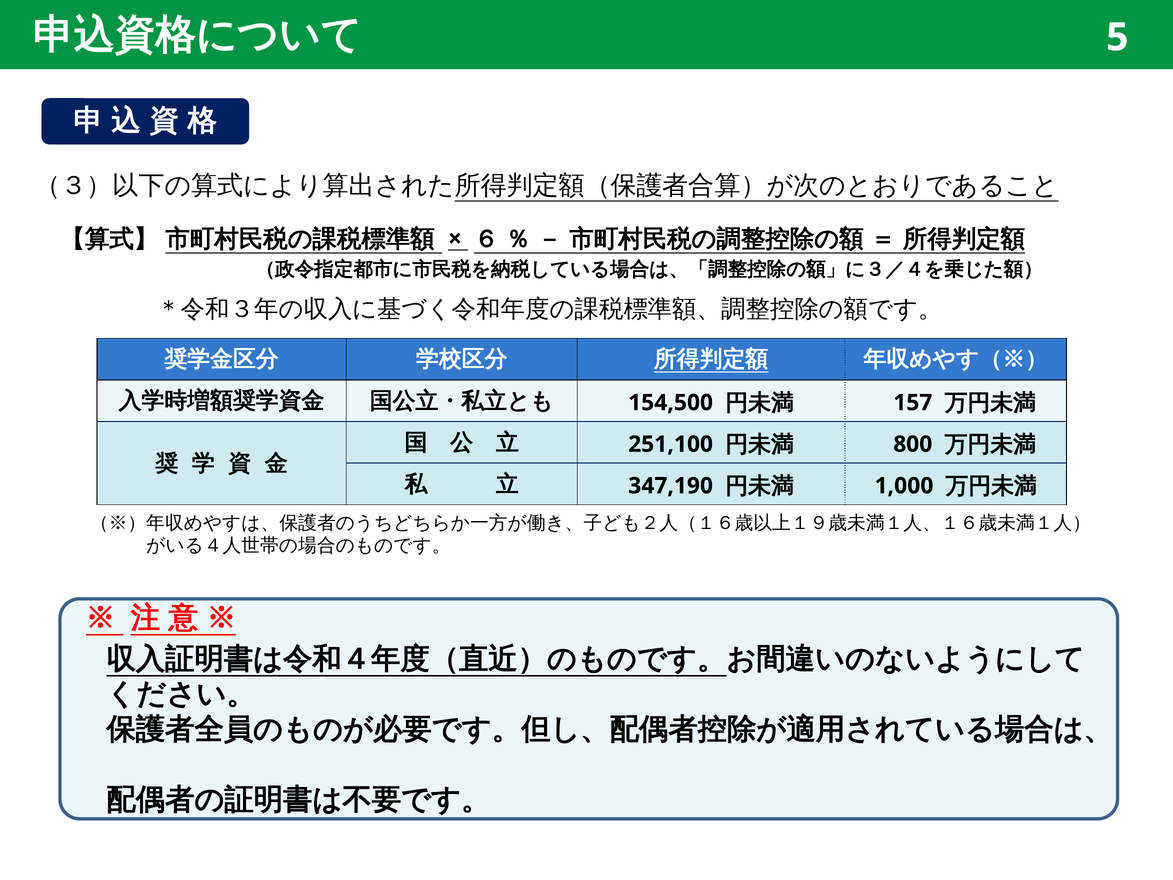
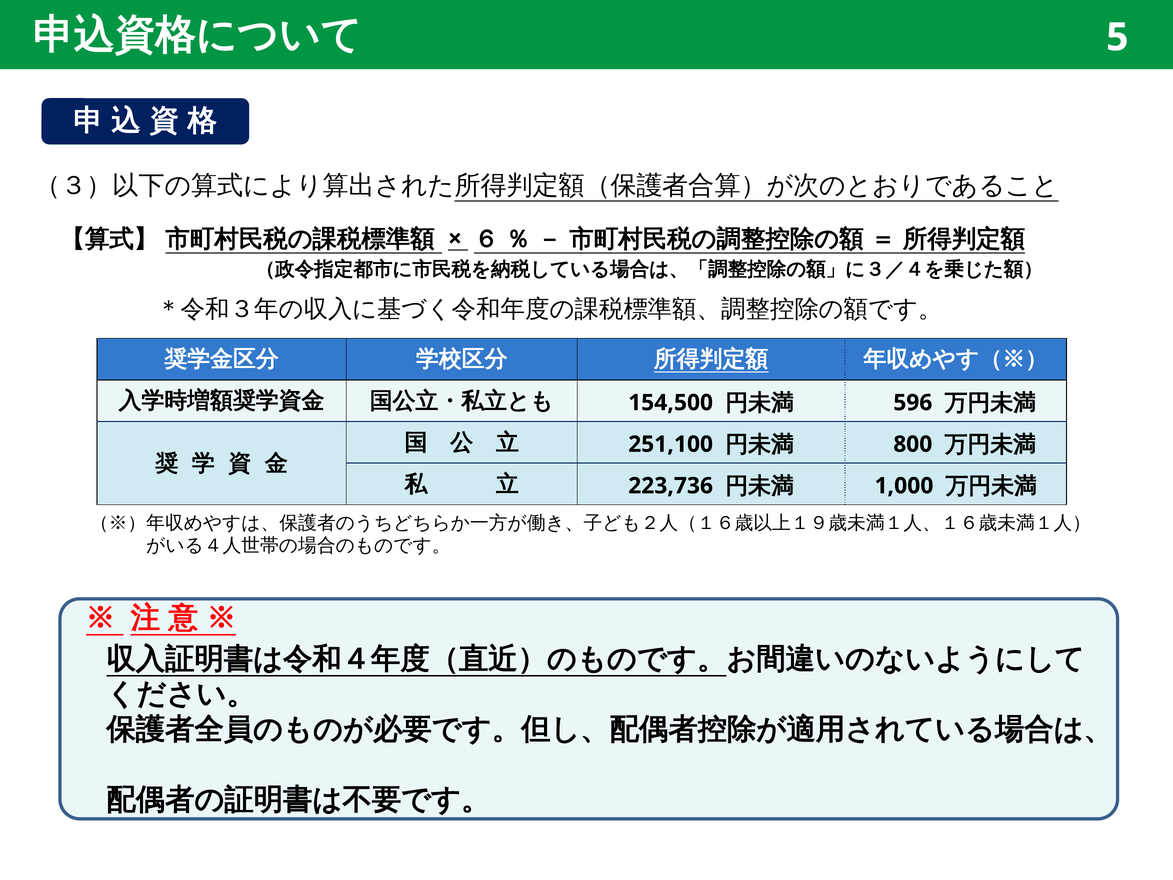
157: 157 -> 596
347,190: 347,190 -> 223,736
